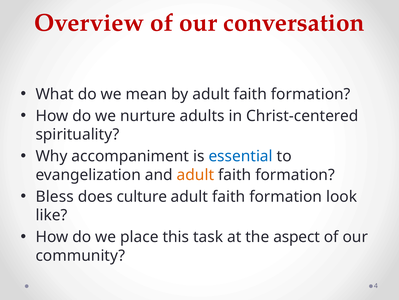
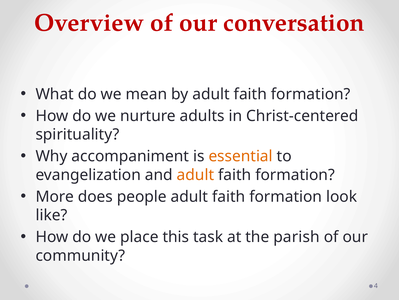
essential colour: blue -> orange
Bless: Bless -> More
culture: culture -> people
aspect: aspect -> parish
